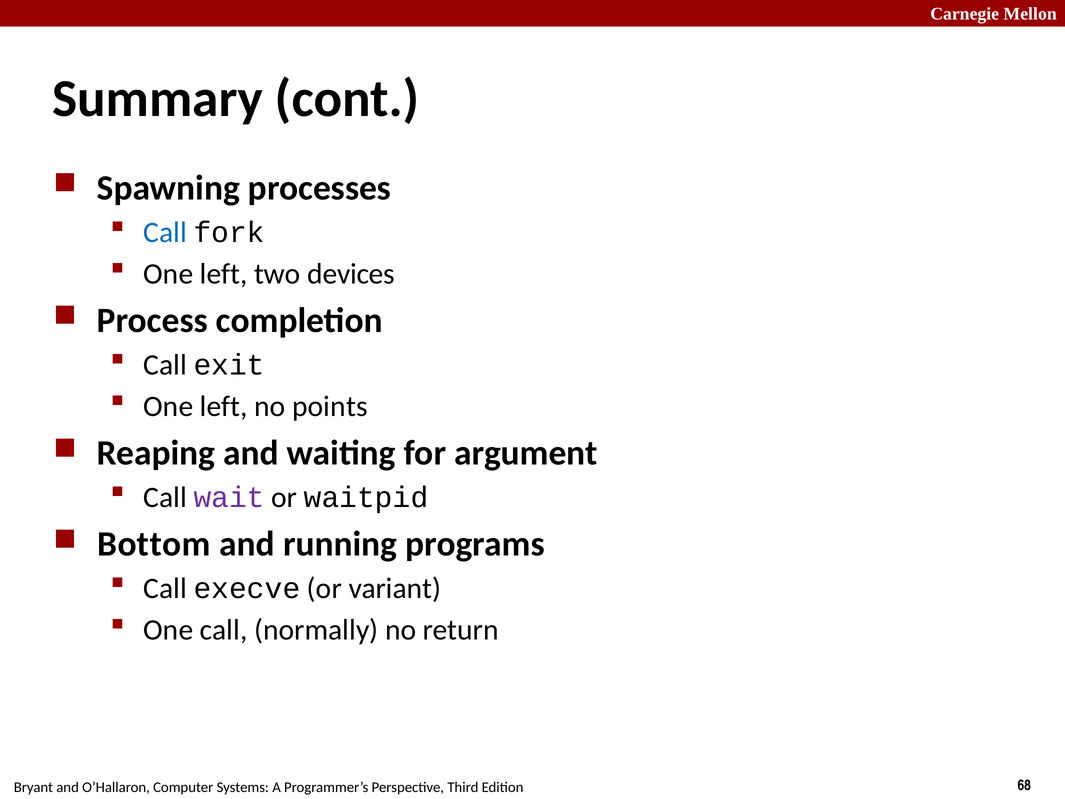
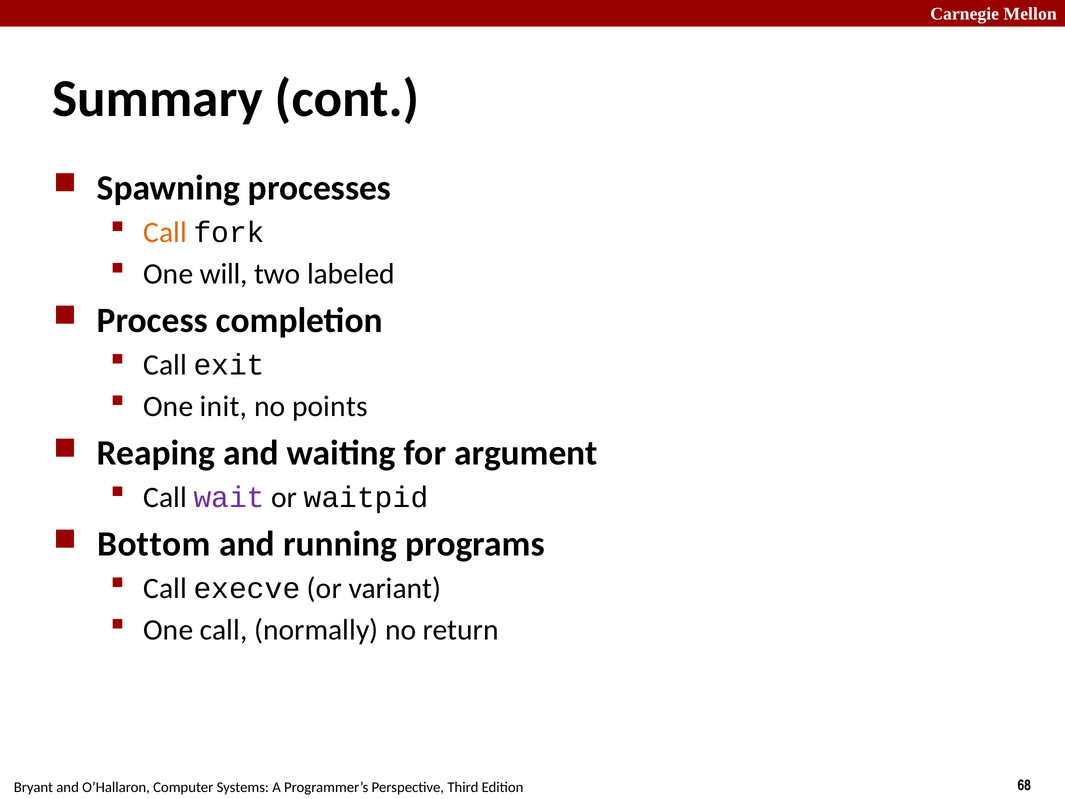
Call at (165, 232) colour: blue -> orange
left at (224, 274): left -> will
devices: devices -> labeled
left at (224, 406): left -> init
